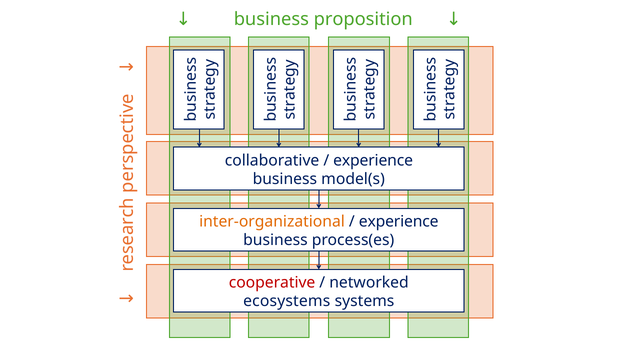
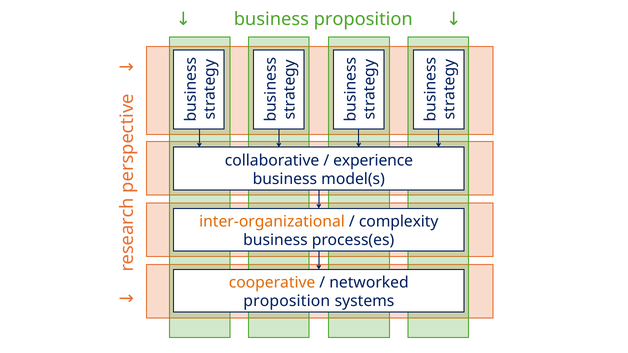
experience at (399, 222): experience -> complexity
cooperative colour: red -> orange
ecosystems at (287, 301): ecosystems -> proposition
